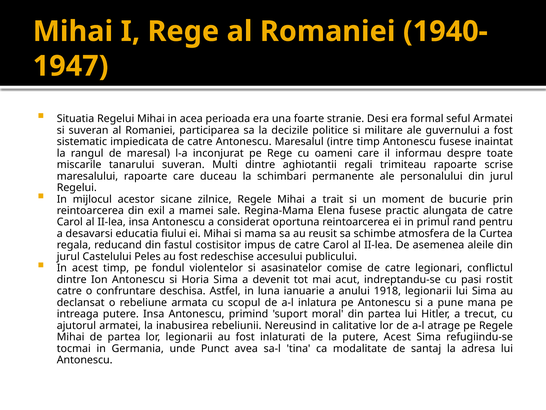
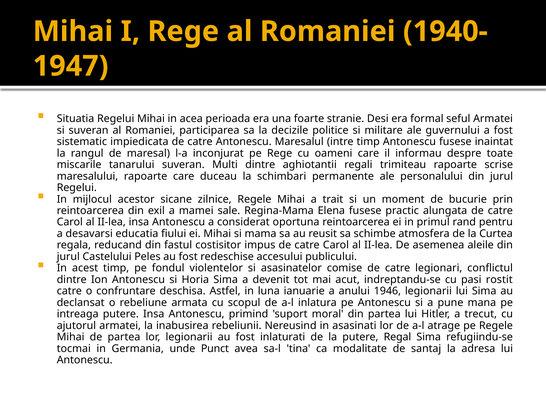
1918: 1918 -> 1946
calitative: calitative -> asasinati
putere Acest: Acest -> Regal
